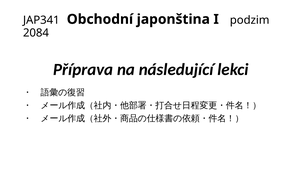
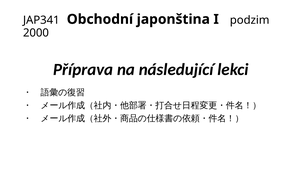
2084: 2084 -> 2000
